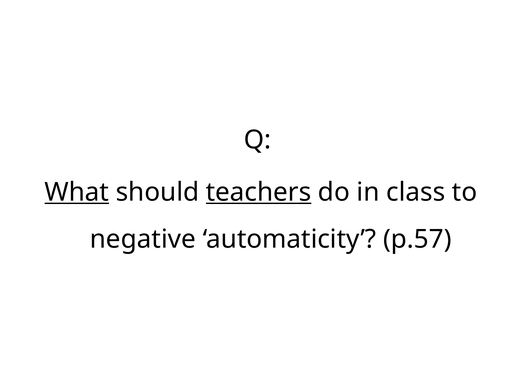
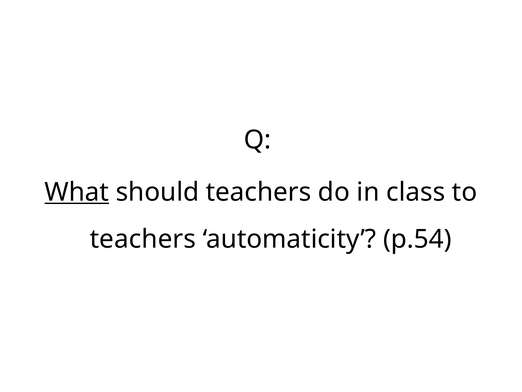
teachers at (259, 192) underline: present -> none
negative at (143, 239): negative -> teachers
p.57: p.57 -> p.54
